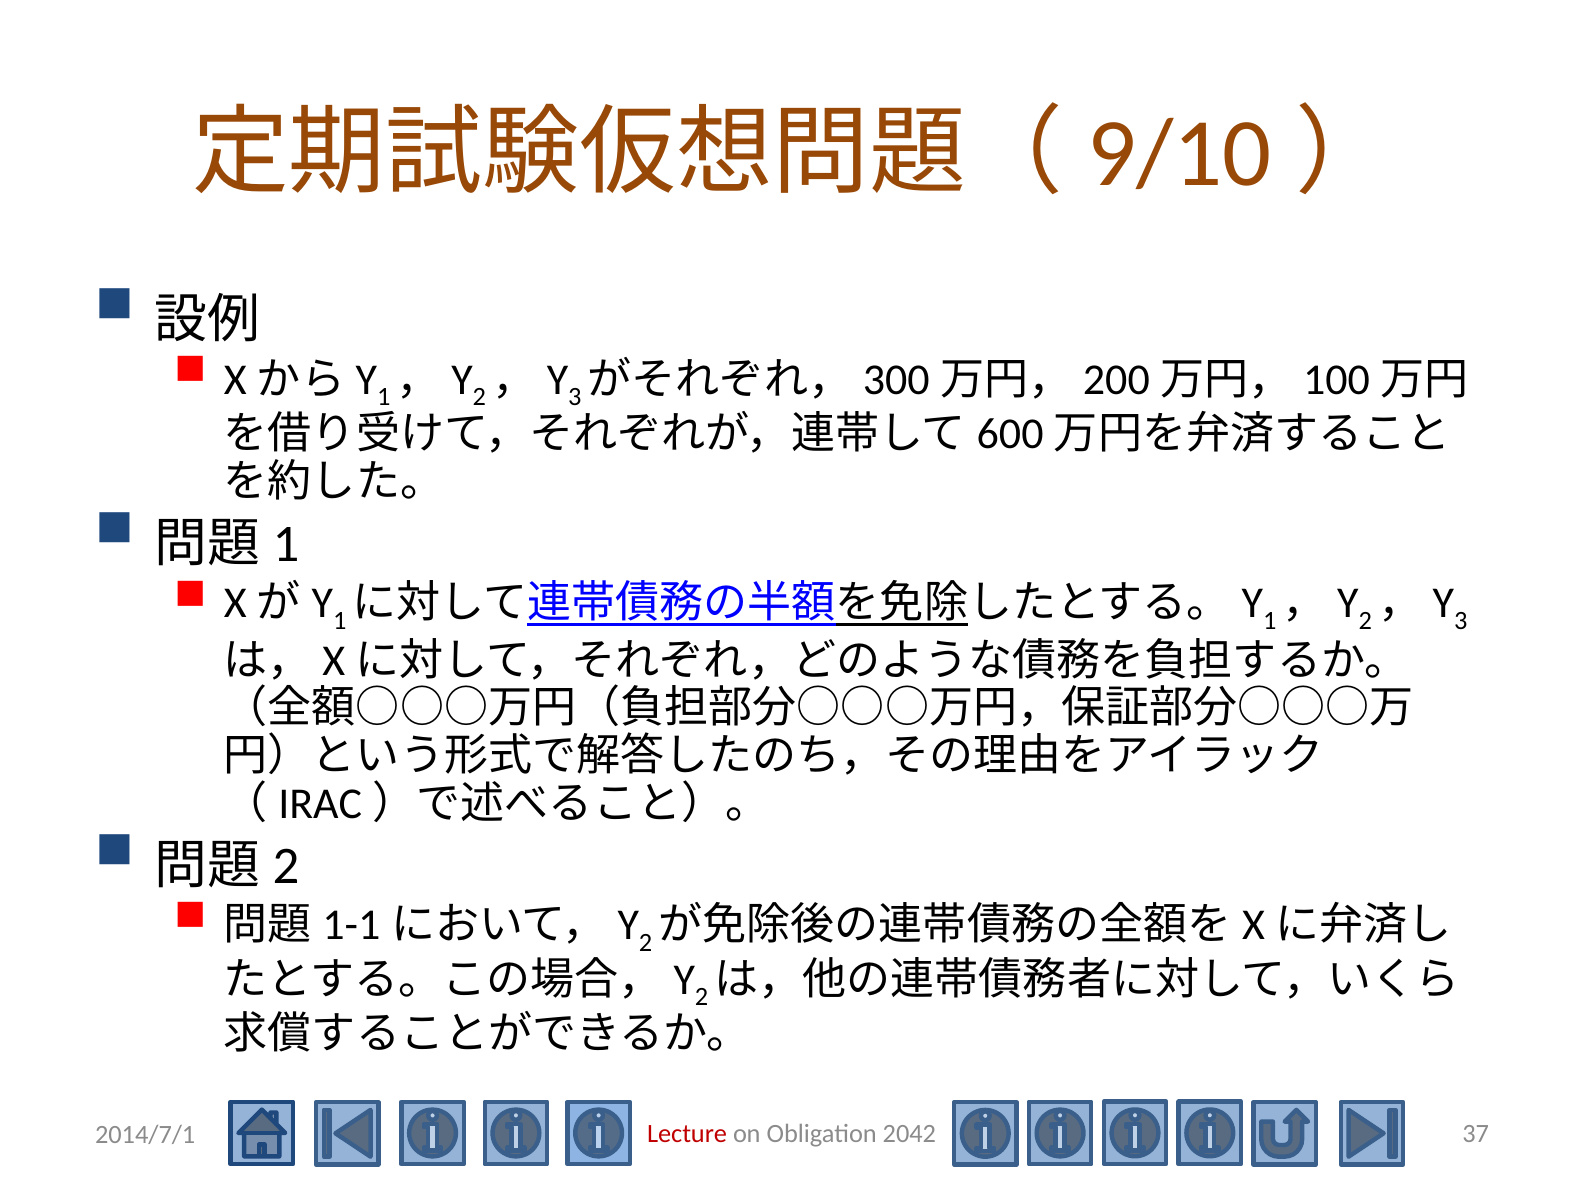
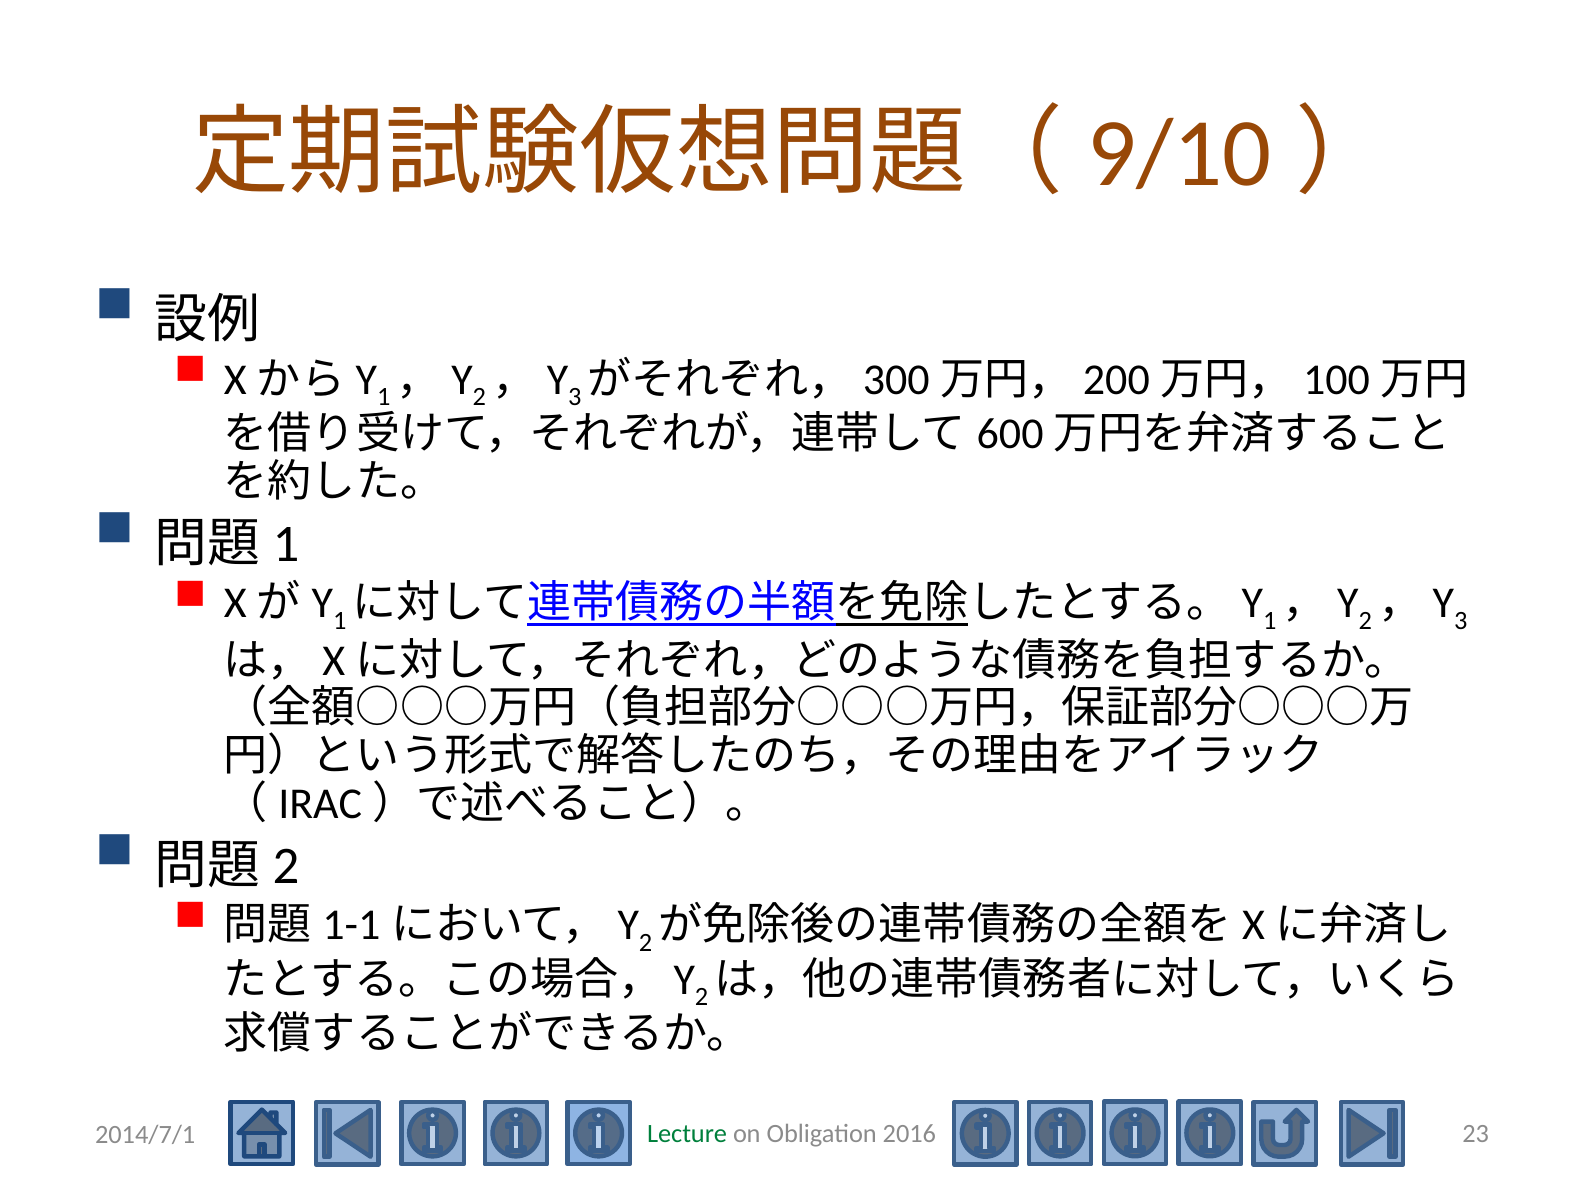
Lecture colour: red -> green
2042: 2042 -> 2016
37: 37 -> 23
